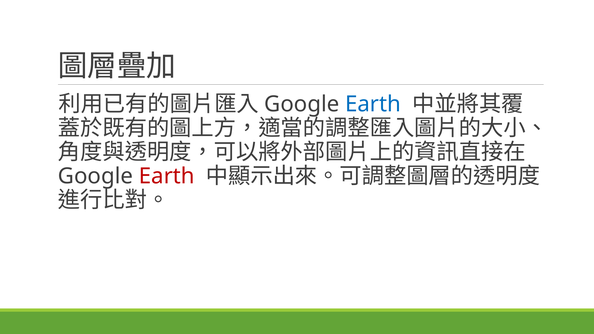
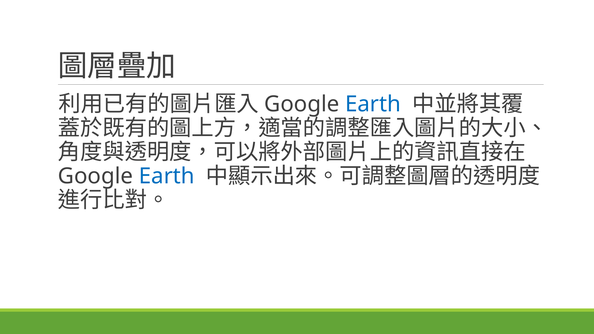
Earth at (167, 176) colour: red -> blue
